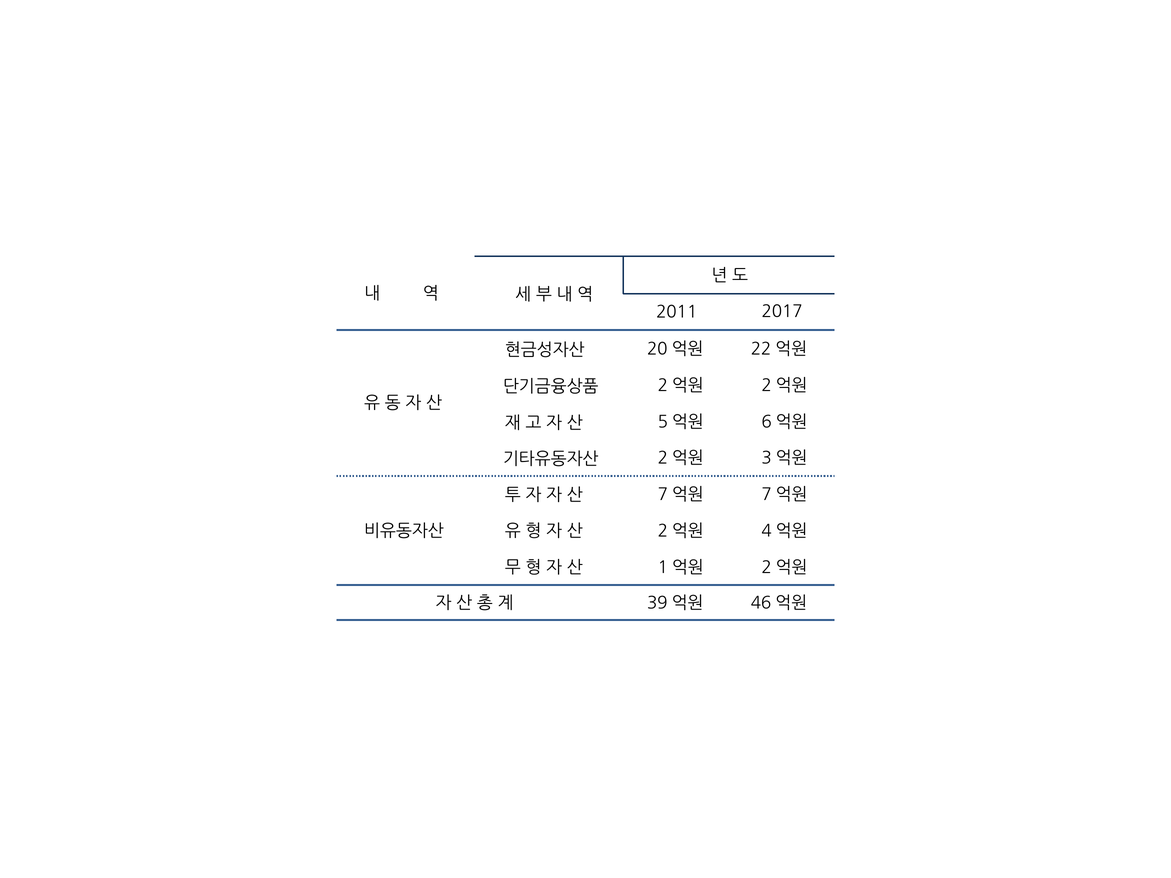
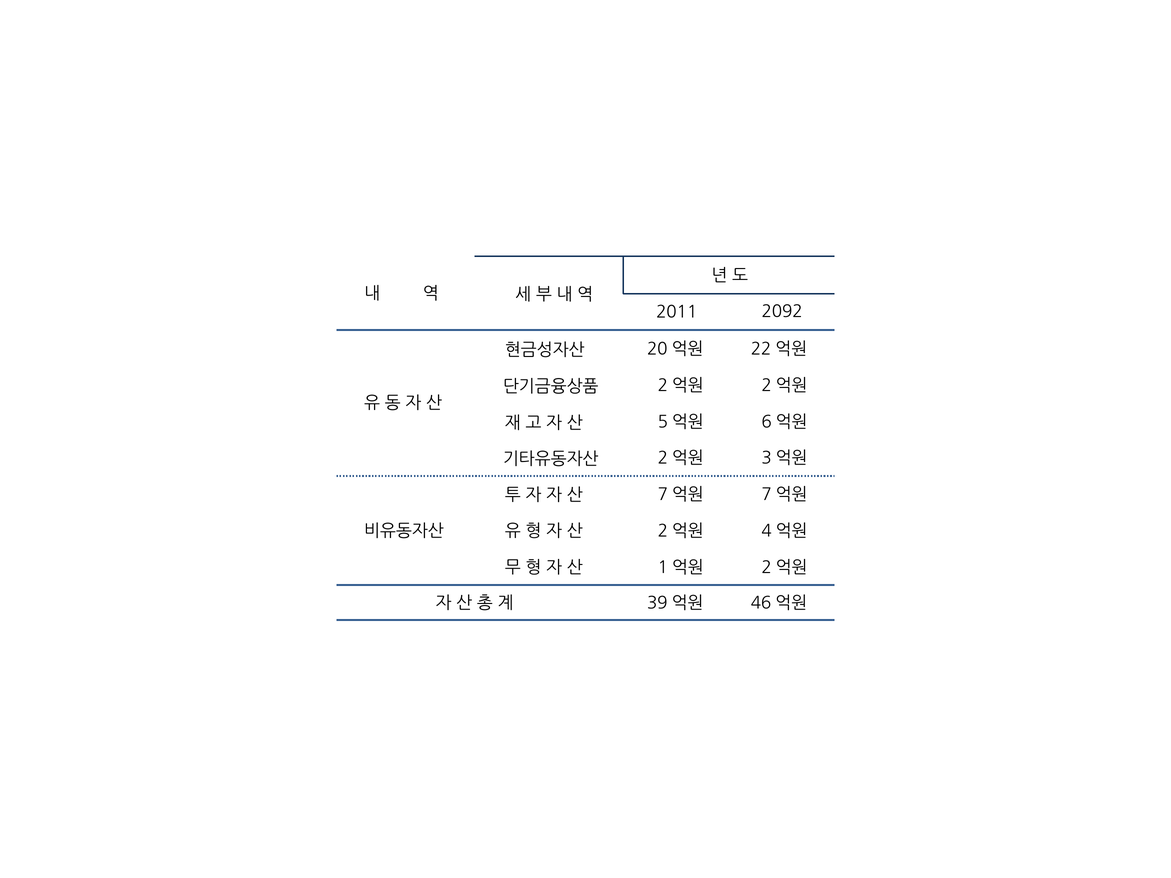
2017: 2017 -> 2092
